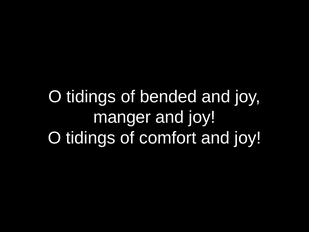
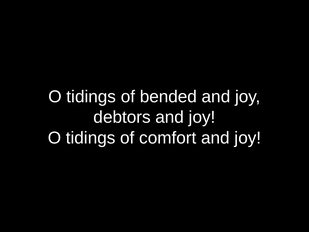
manger: manger -> debtors
